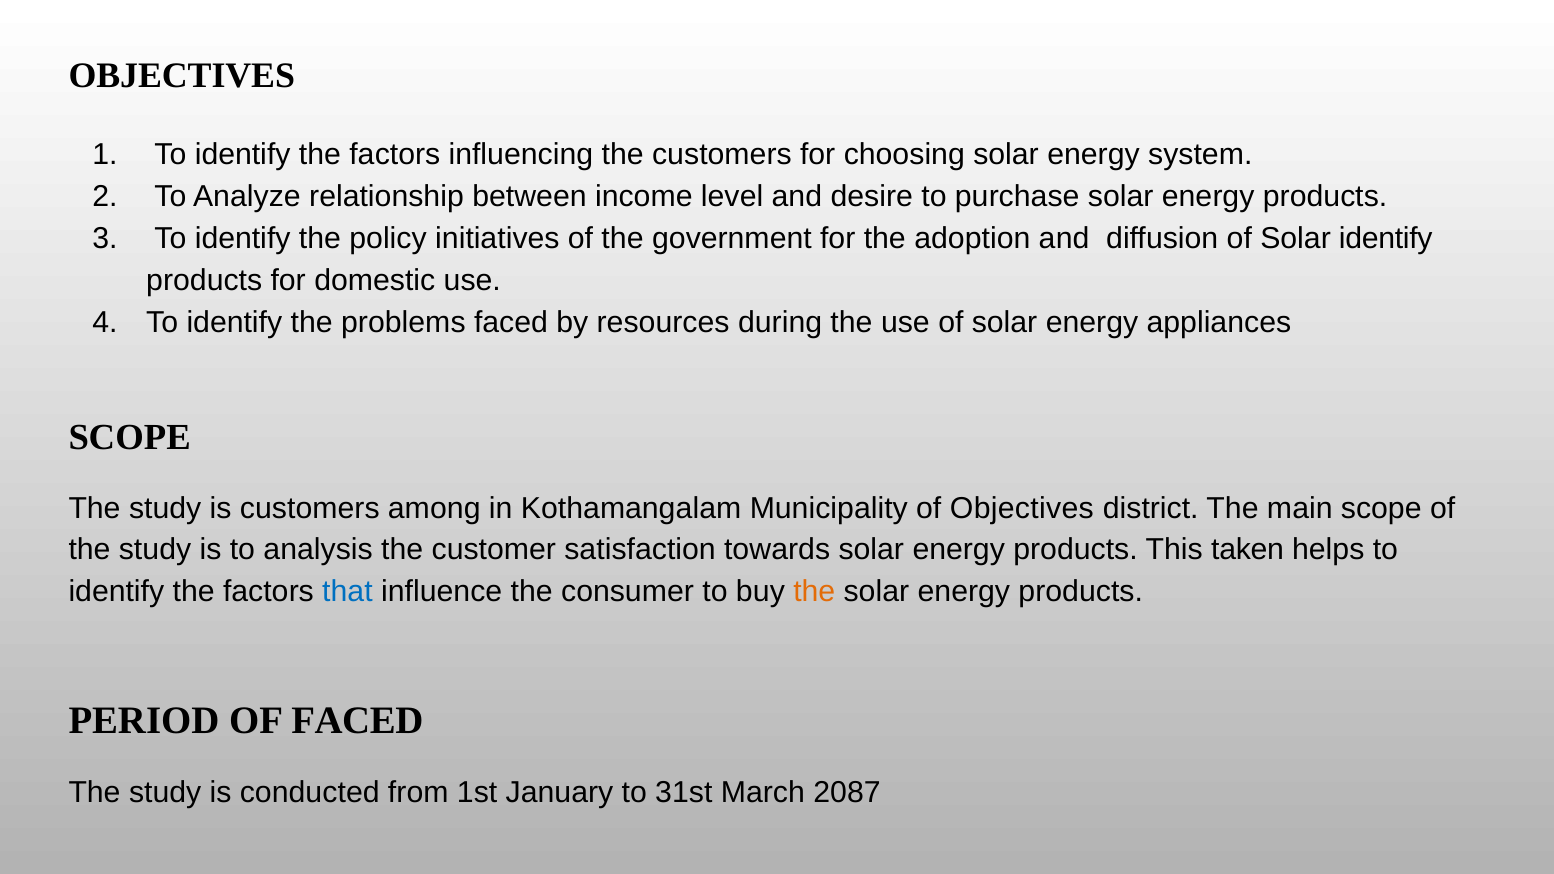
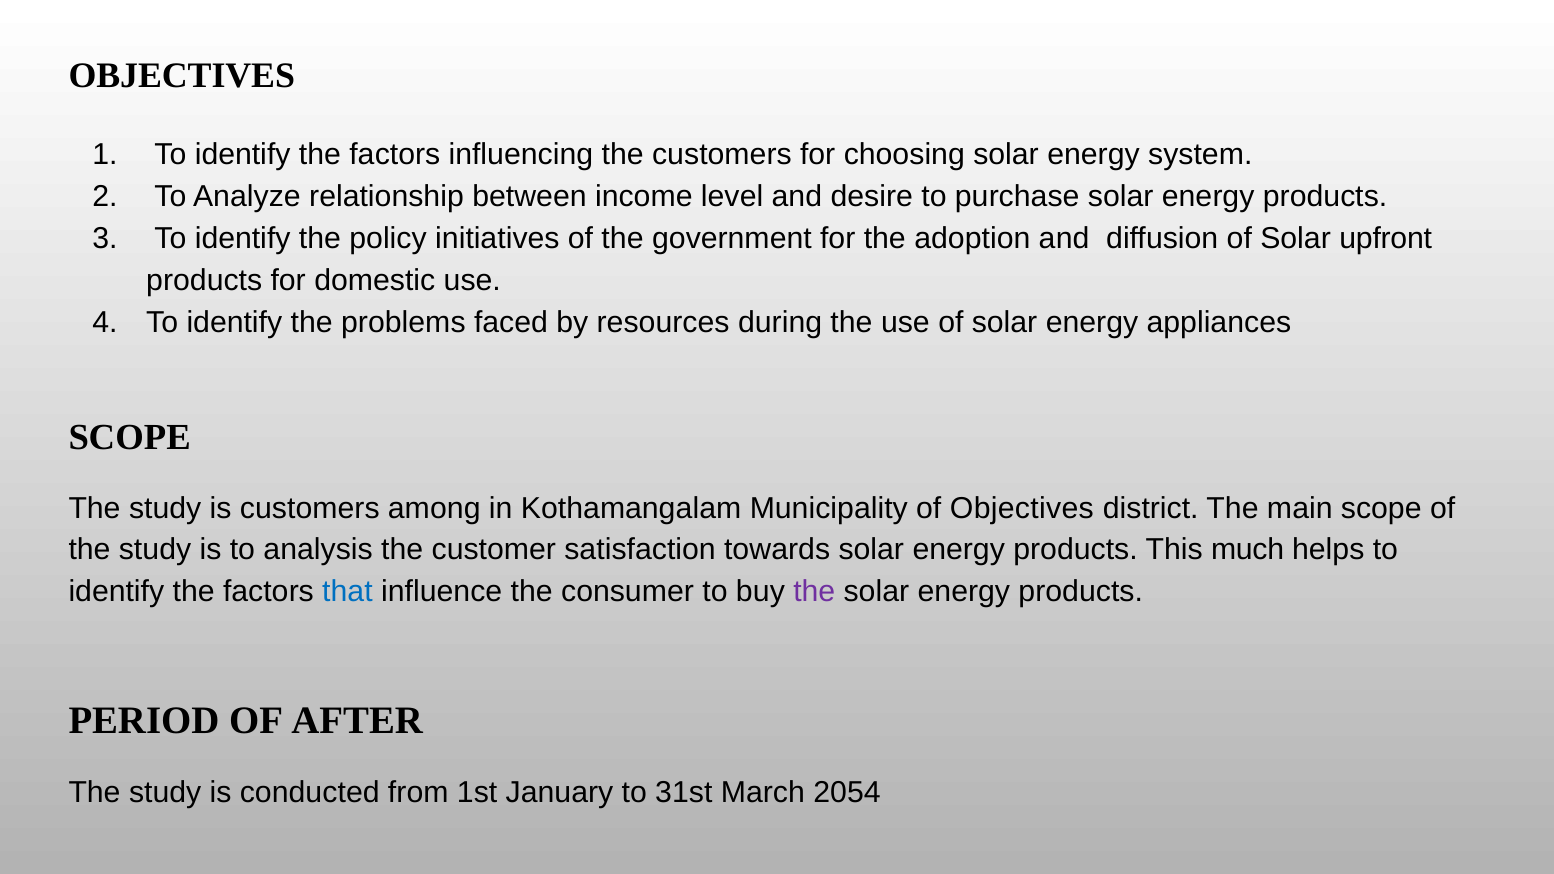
Solar identify: identify -> upfront
taken: taken -> much
the at (814, 592) colour: orange -> purple
OF FACED: FACED -> AFTER
2087: 2087 -> 2054
